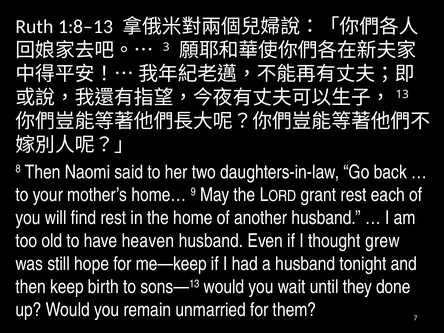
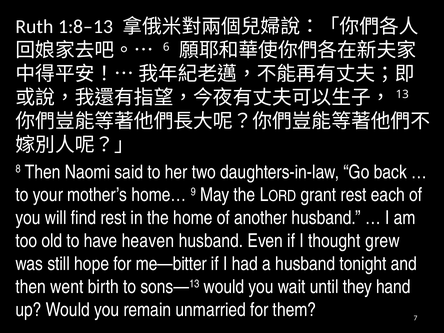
3: 3 -> 6
me—keep: me—keep -> me—bitter
keep: keep -> went
done: done -> hand
